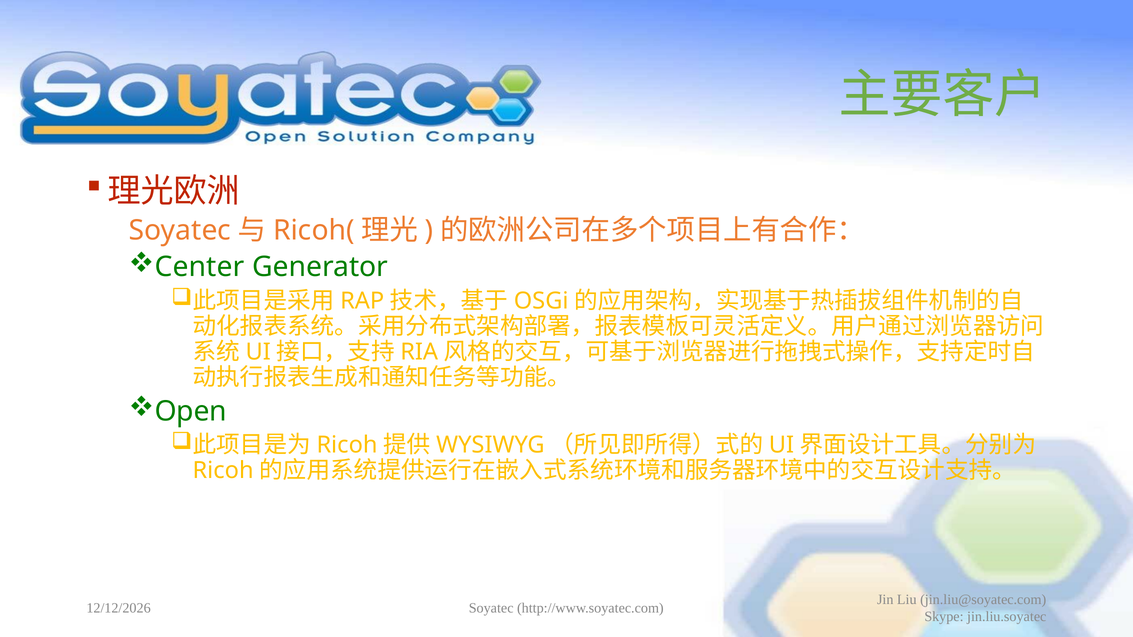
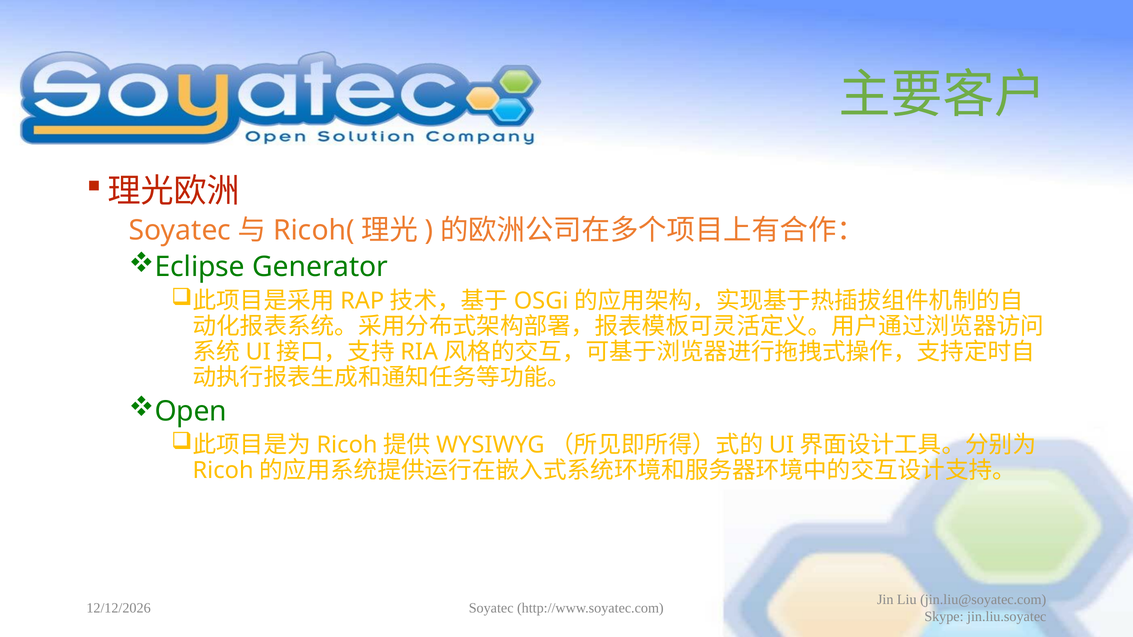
Center: Center -> Eclipse
